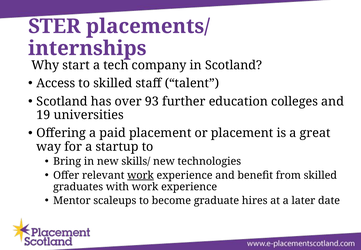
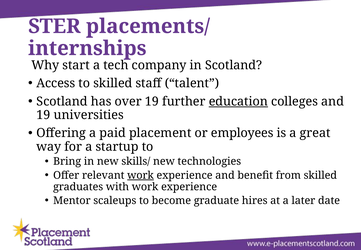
over 93: 93 -> 19
education underline: none -> present
or placement: placement -> employees
